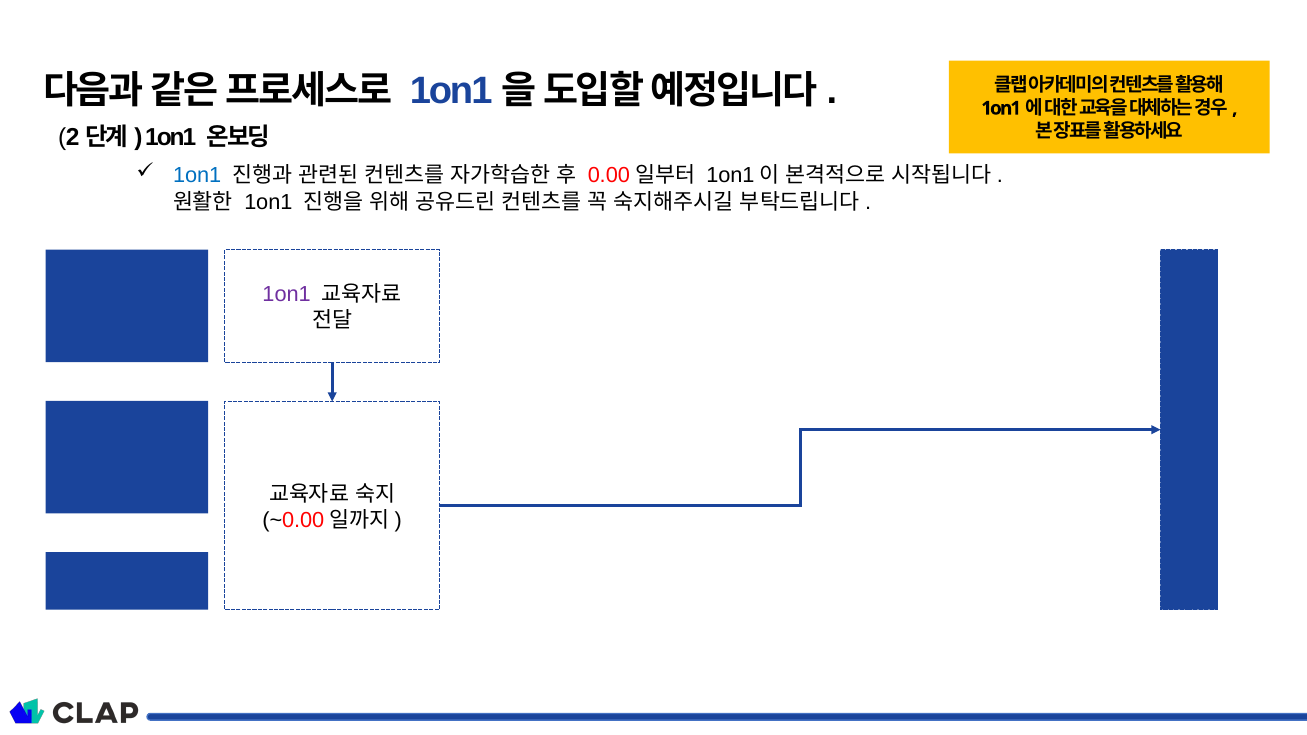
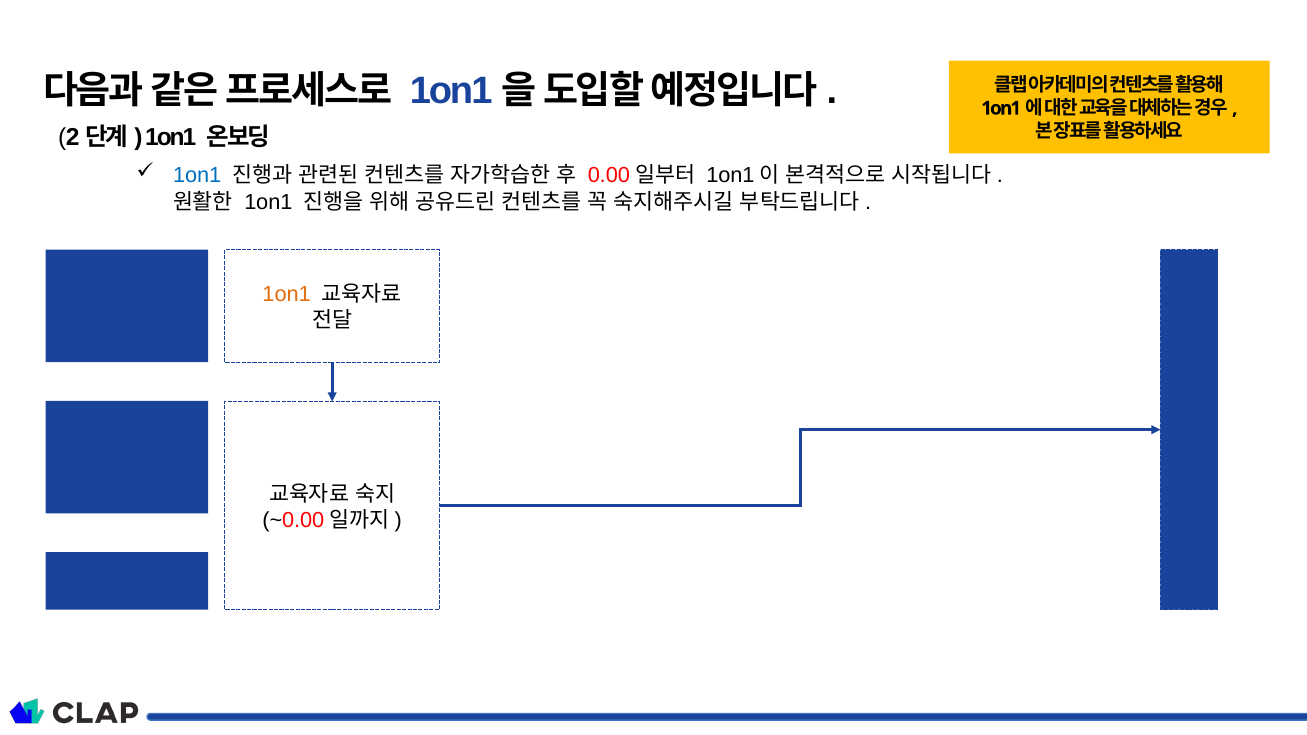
1on1 at (287, 295) colour: purple -> orange
